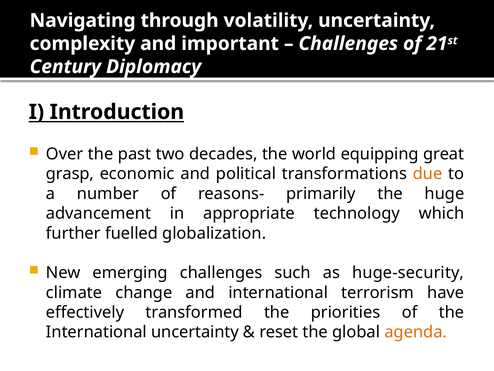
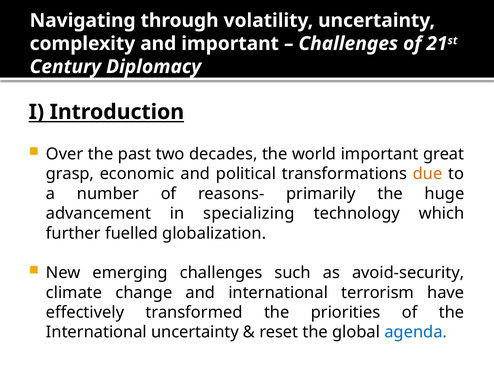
world equipping: equipping -> important
appropriate: appropriate -> specializing
huge-security: huge-security -> avoid-security
agenda colour: orange -> blue
